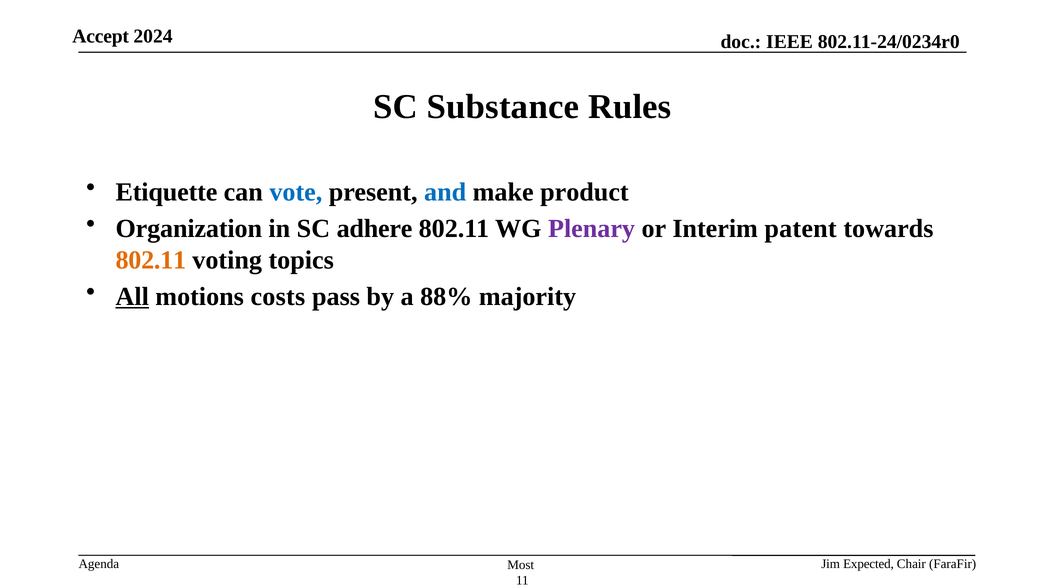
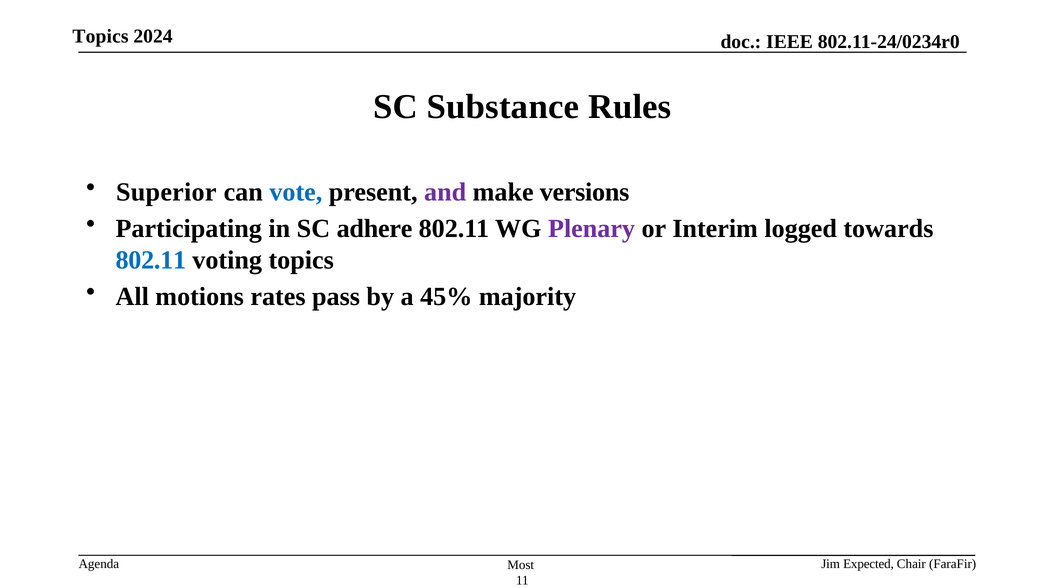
Accept at (101, 36): Accept -> Topics
Etiquette: Etiquette -> Superior
and colour: blue -> purple
product: product -> versions
Organization: Organization -> Participating
patent: patent -> logged
802.11 at (151, 260) colour: orange -> blue
All underline: present -> none
costs: costs -> rates
88%: 88% -> 45%
